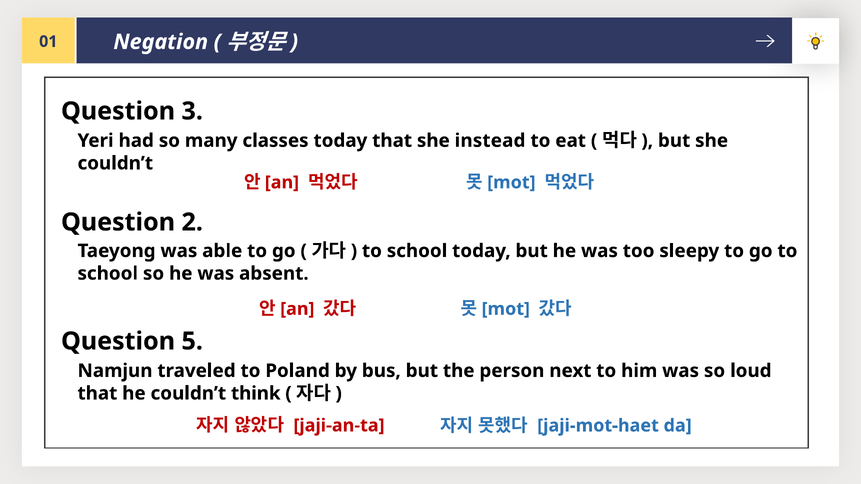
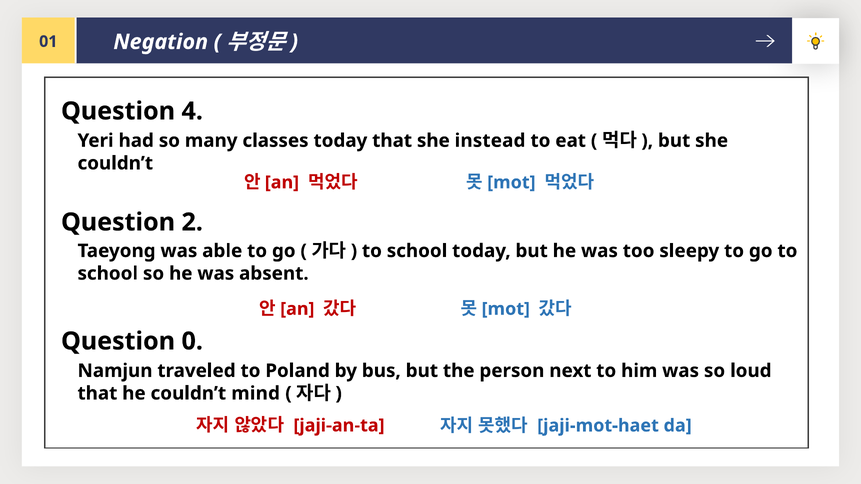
3: 3 -> 4
5: 5 -> 0
think: think -> mind
